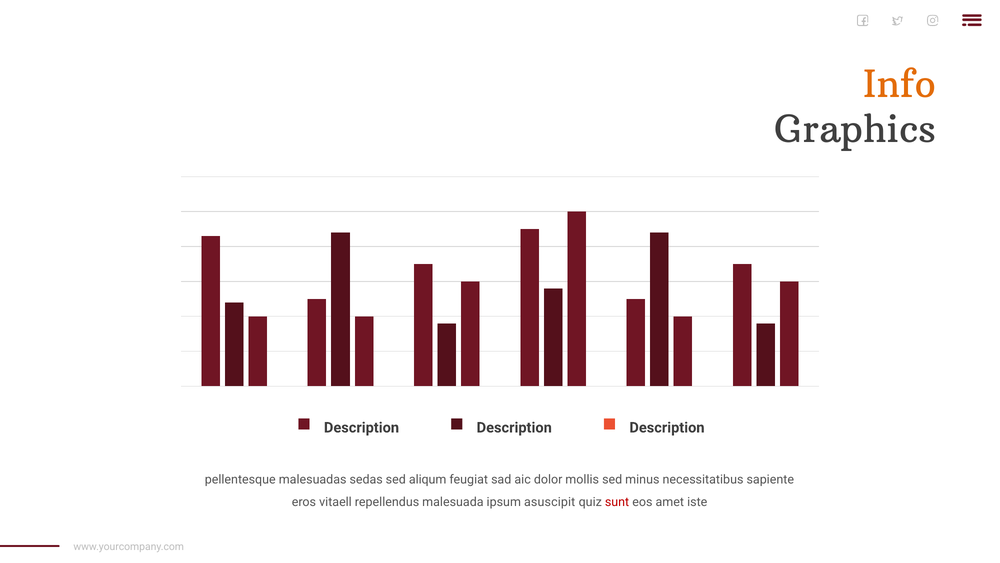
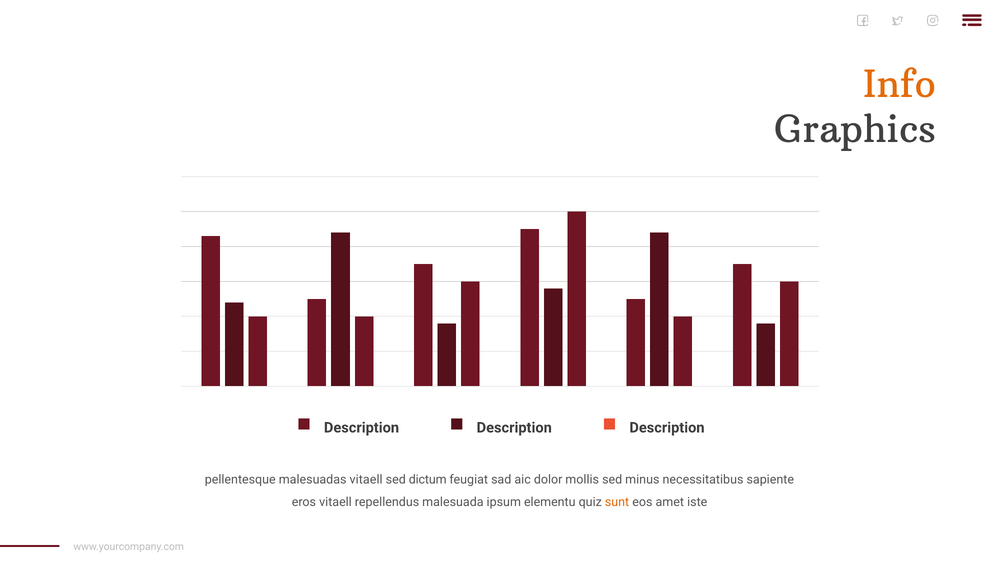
malesuadas sedas: sedas -> vitaell
aliqum: aliqum -> dictum
asuscipit: asuscipit -> elementu
sunt colour: red -> orange
